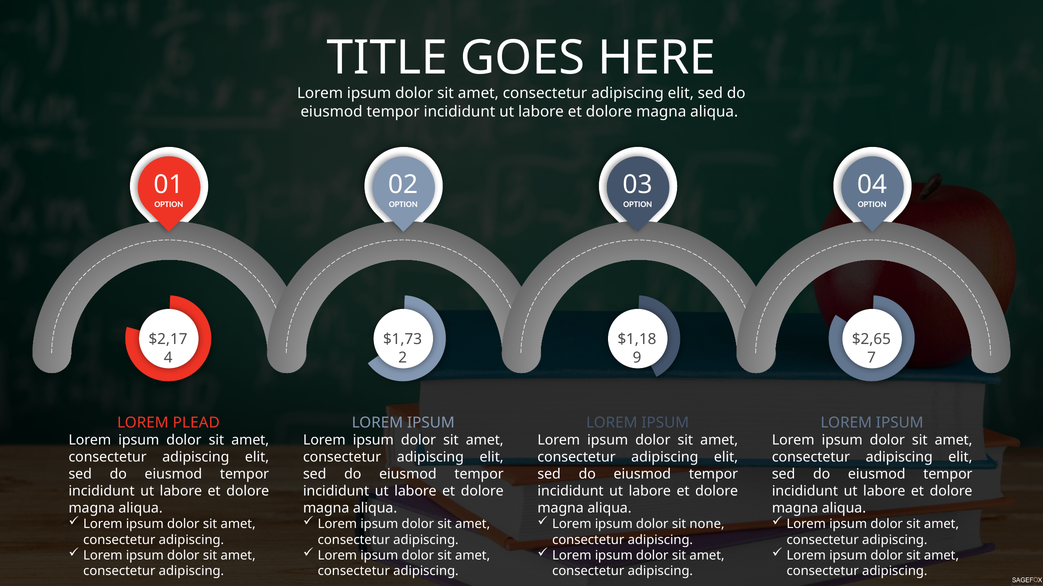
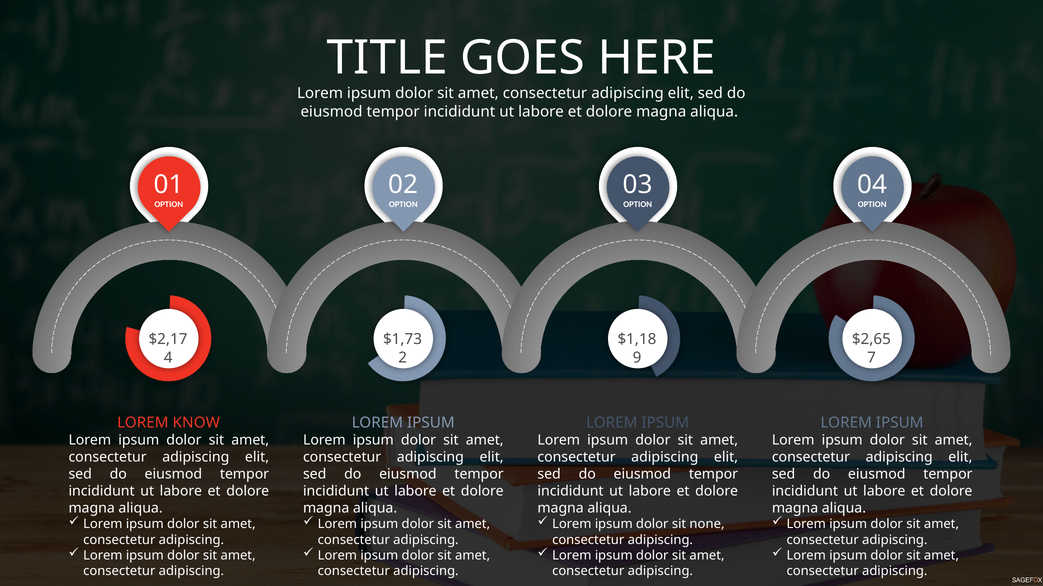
PLEAD: PLEAD -> KNOW
